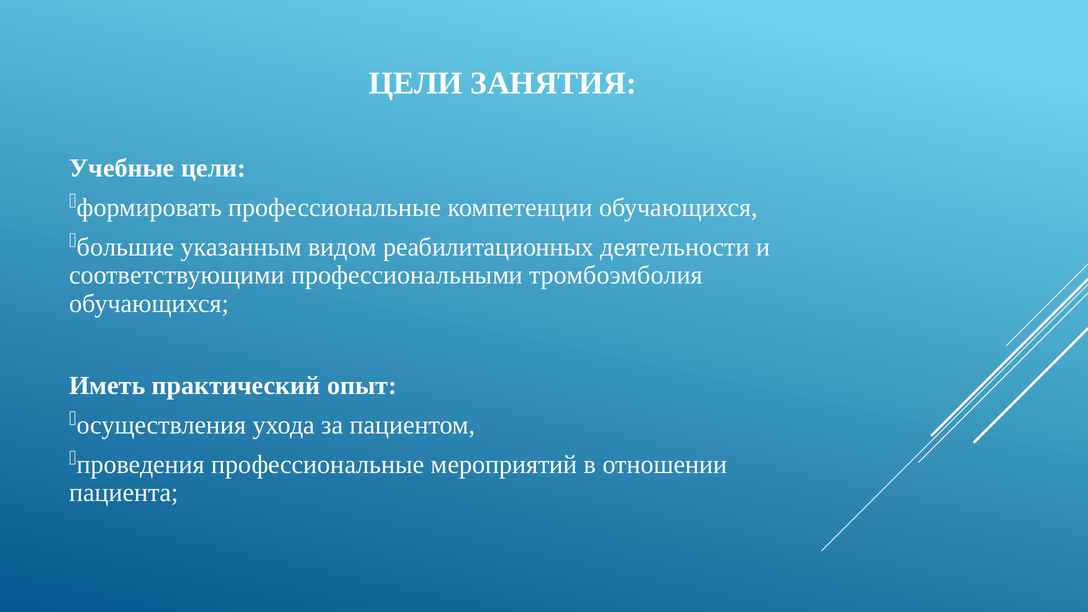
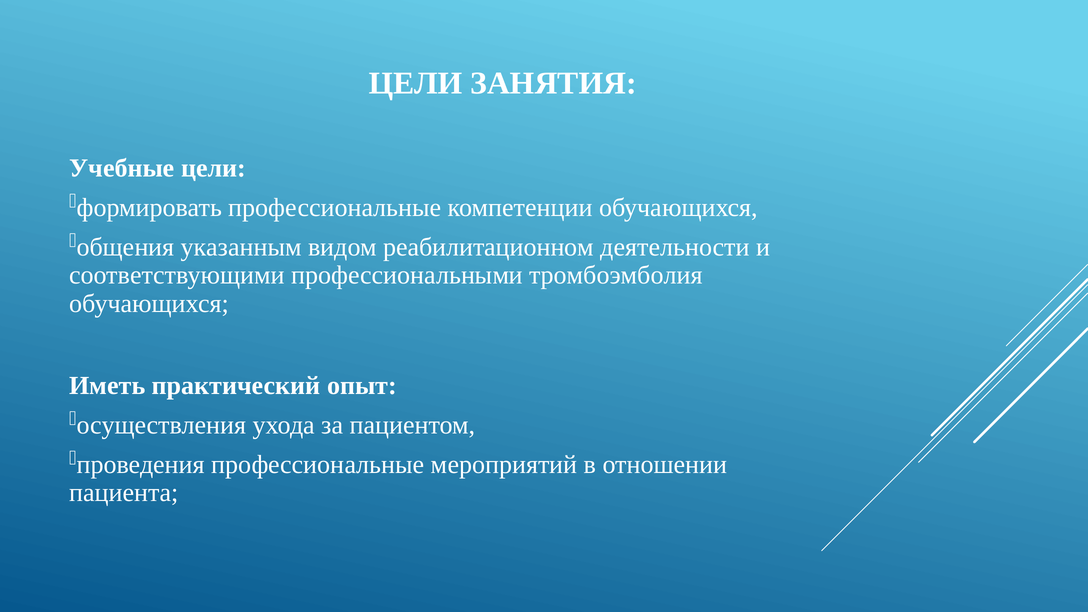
большие: большие -> общения
реабилитационных: реабилитационных -> реабилитационном
